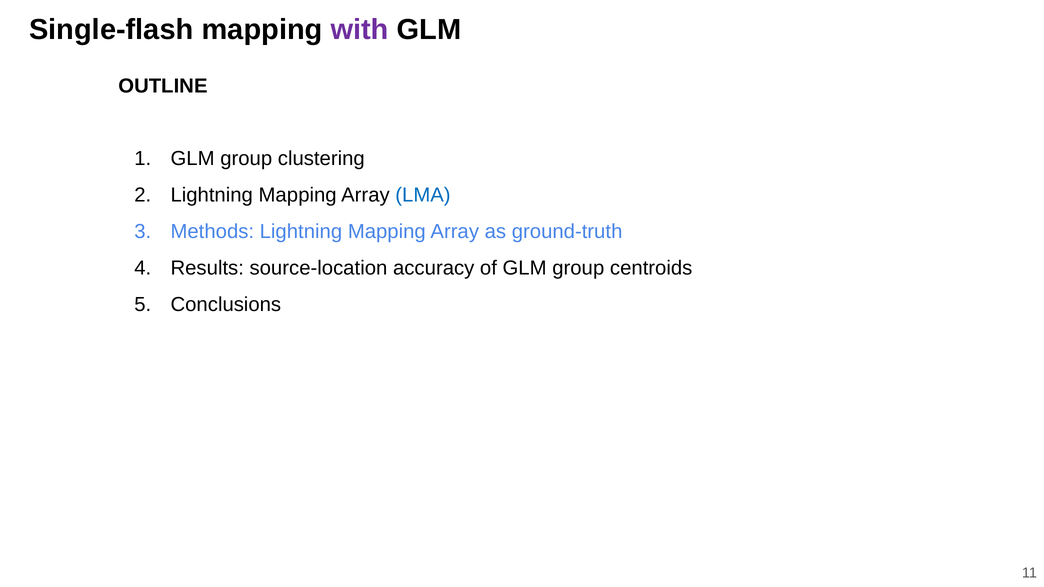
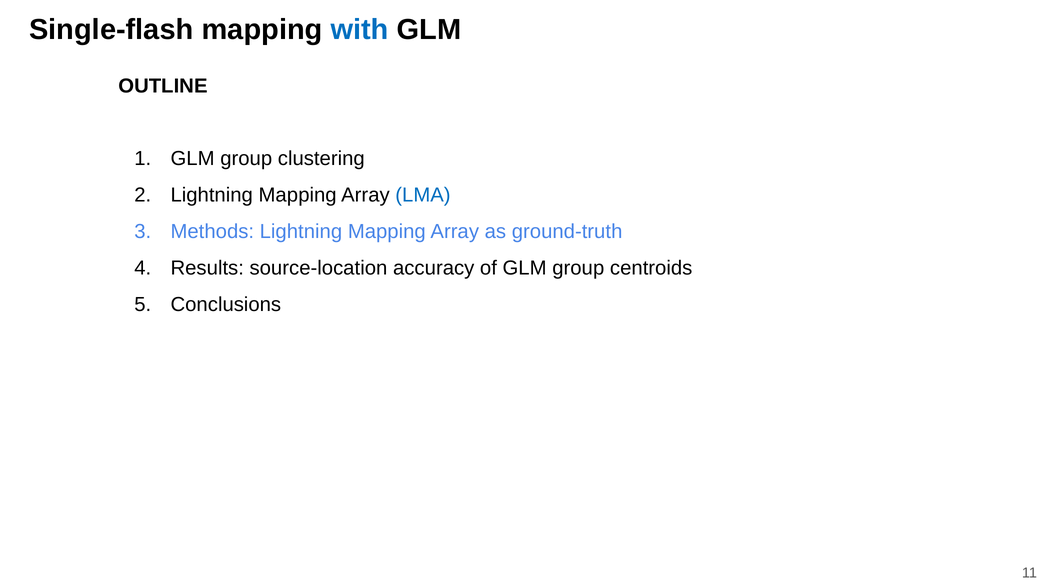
with colour: purple -> blue
